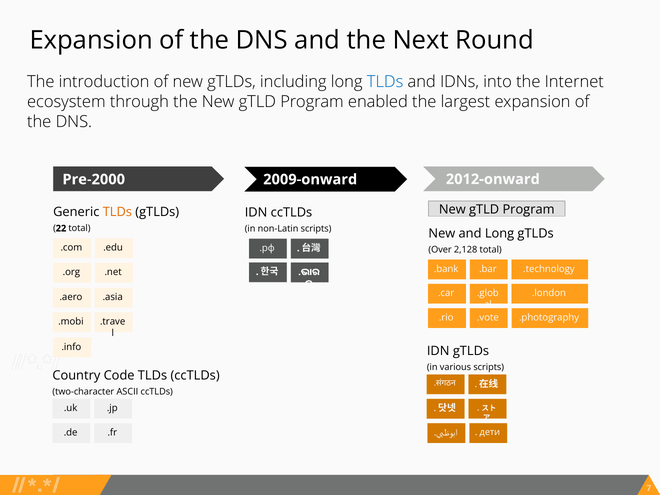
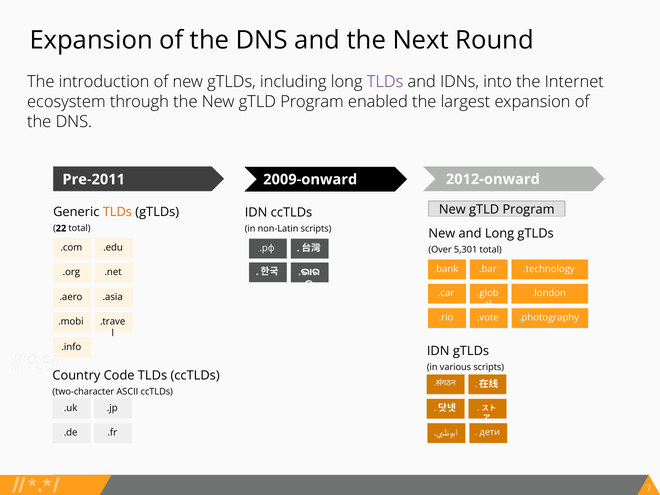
TLDs at (385, 82) colour: blue -> purple
Pre-2000: Pre-2000 -> Pre-2011
2,128: 2,128 -> 5,301
